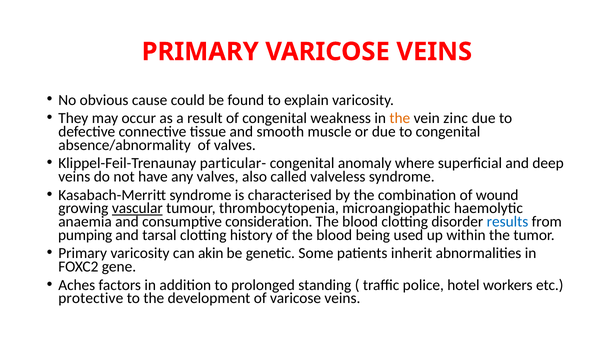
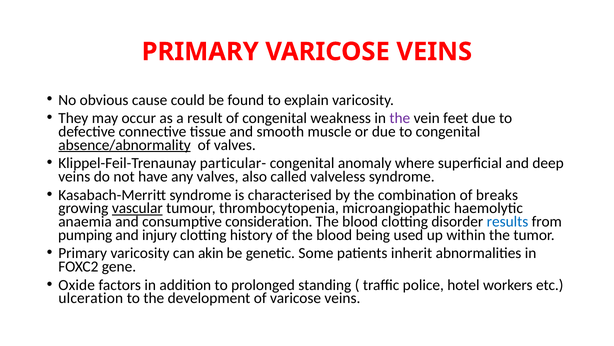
the at (400, 118) colour: orange -> purple
zinc: zinc -> feet
absence/abnormality underline: none -> present
wound: wound -> breaks
tarsal: tarsal -> injury
Aches: Aches -> Oxide
protective: protective -> ulceration
